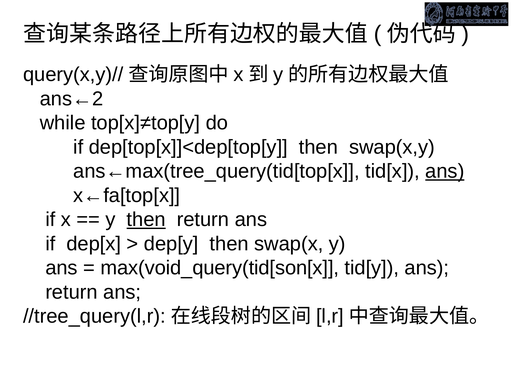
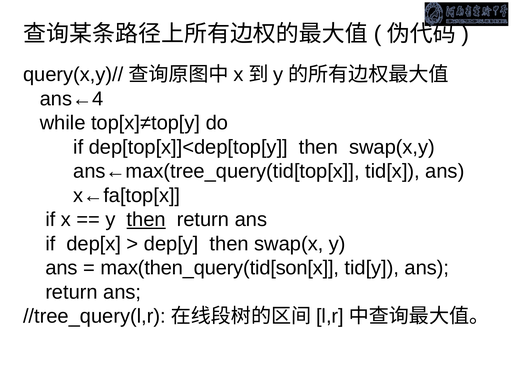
ans←2: ans←2 -> ans←4
ans at (445, 171) underline: present -> none
max(void_query(tid[son[x: max(void_query(tid[son[x -> max(then_query(tid[son[x
